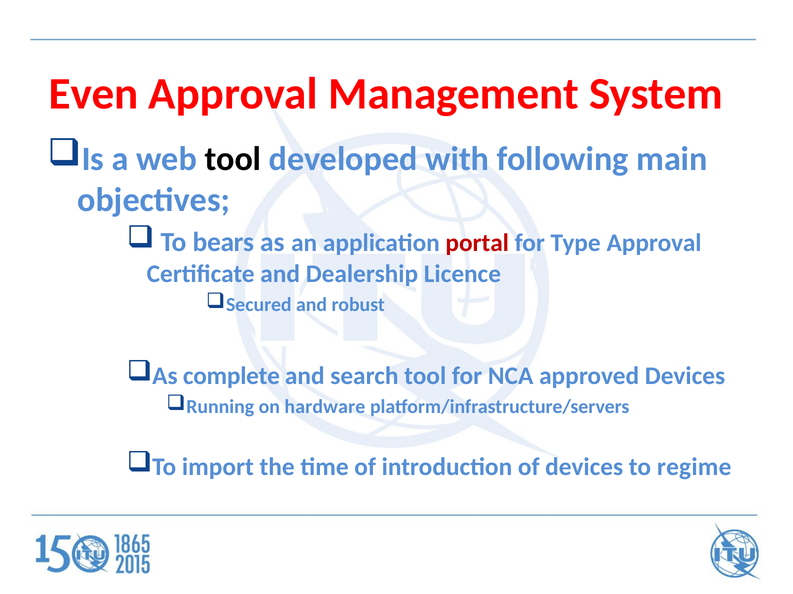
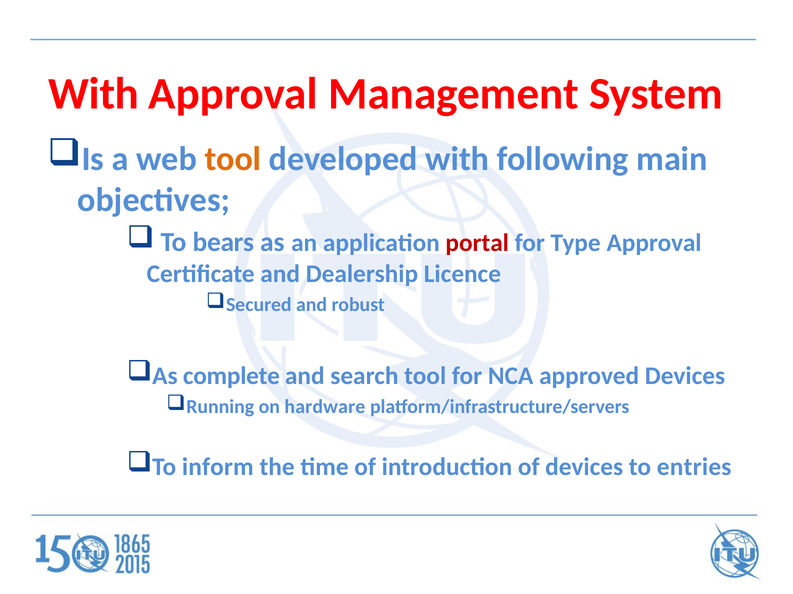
Even at (94, 94): Even -> With
tool at (233, 159) colour: black -> orange
import: import -> inform
regime: regime -> entries
